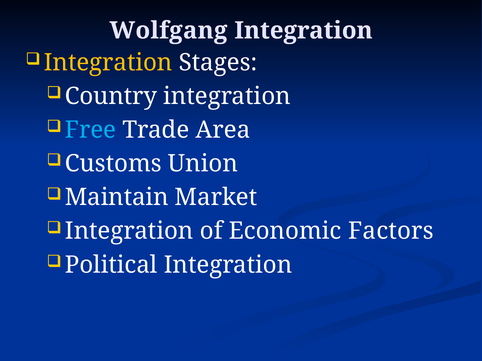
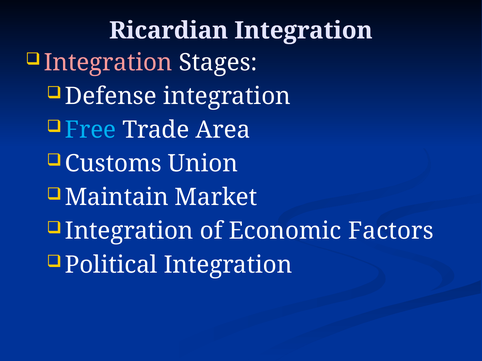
Wolfgang: Wolfgang -> Ricardian
Integration at (108, 63) colour: yellow -> pink
Country: Country -> Defense
